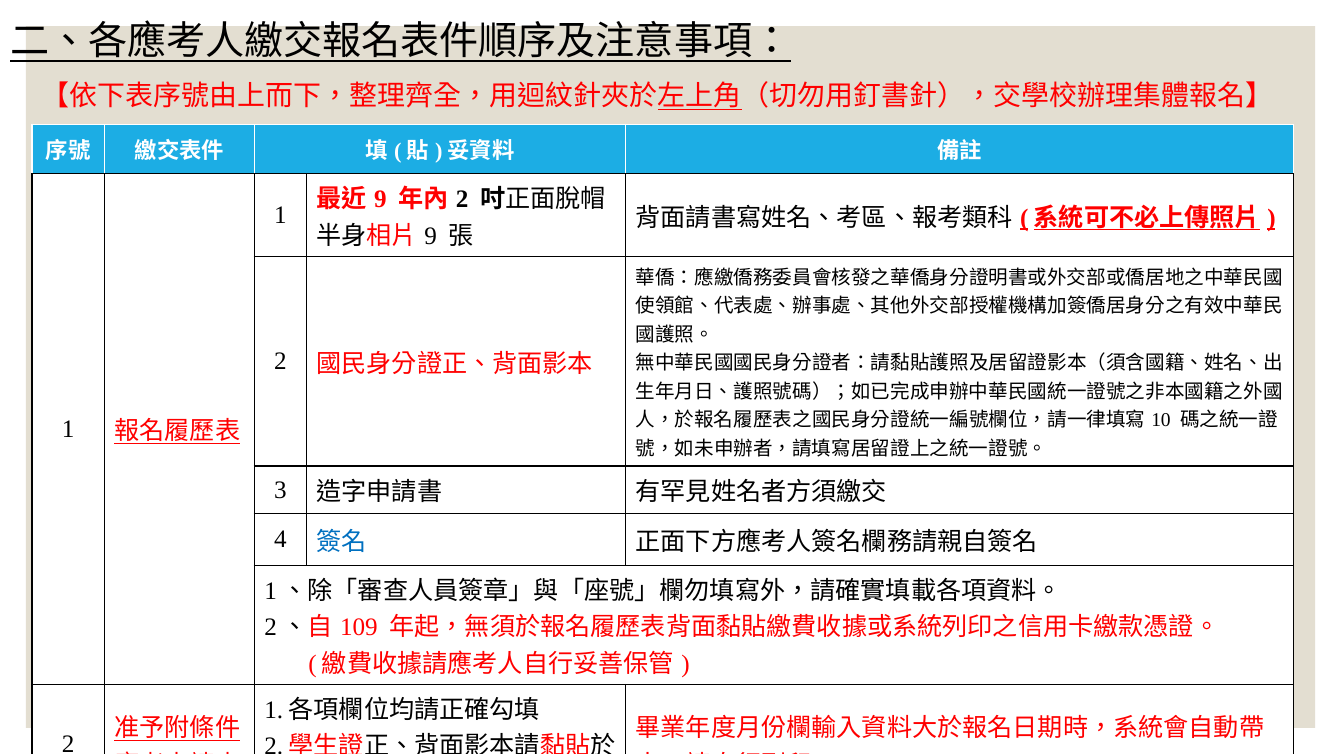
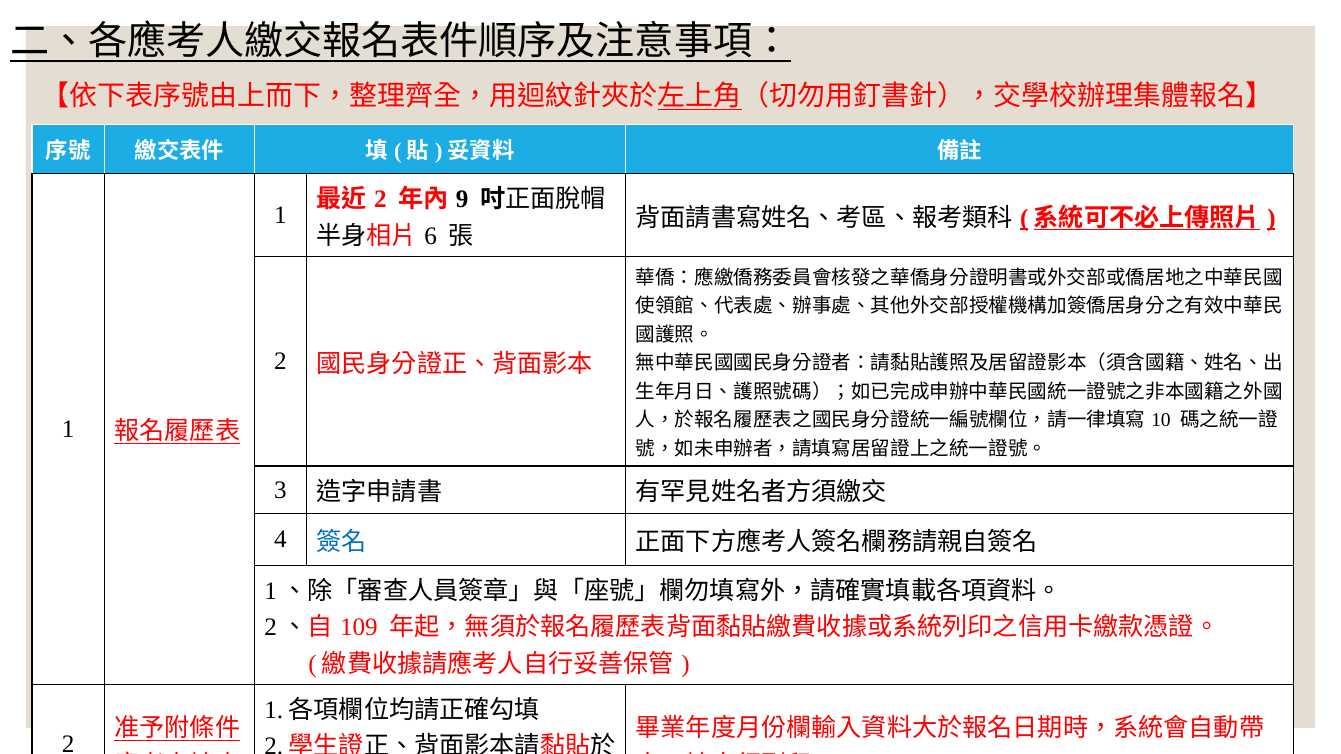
9 at (380, 200): 9 -> 2
2 at (462, 200): 2 -> 9
9 at (431, 236): 9 -> 6
